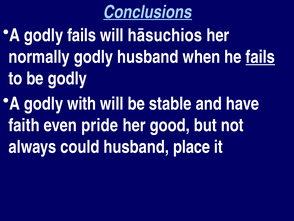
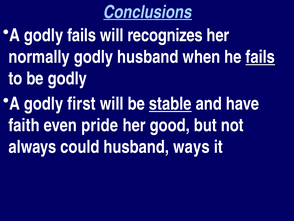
hāsuchios: hāsuchios -> recognizes
with: with -> first
stable underline: none -> present
place: place -> ways
